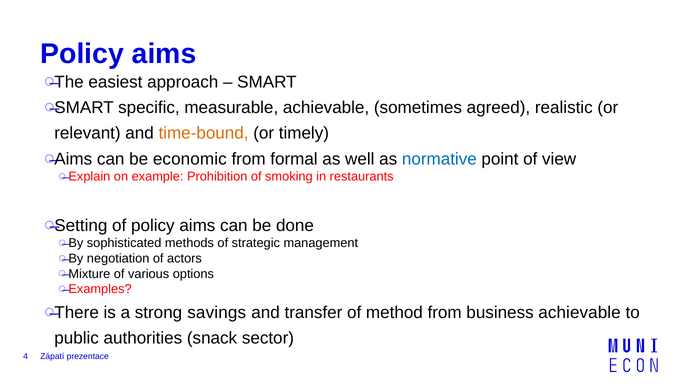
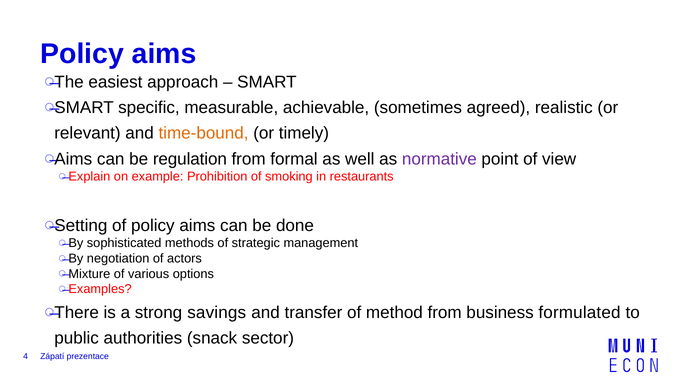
economic: economic -> regulation
normative colour: blue -> purple
business achievable: achievable -> formulated
